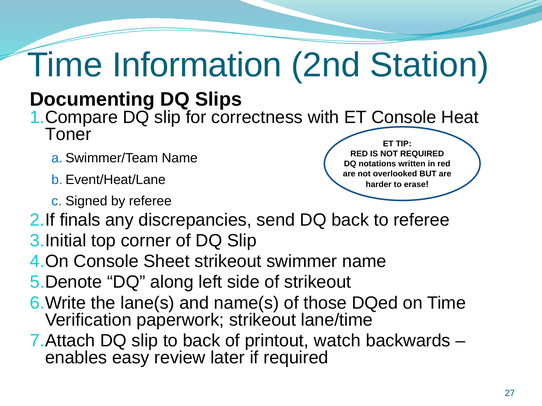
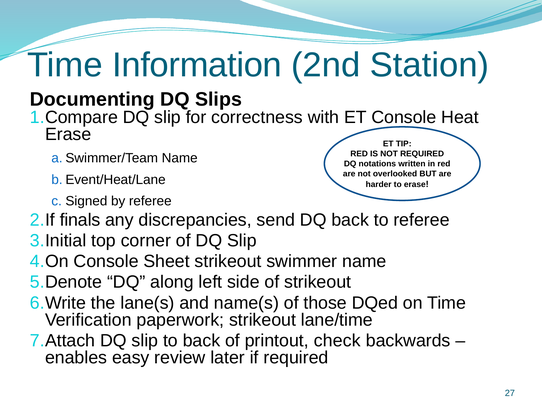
Toner at (68, 135): Toner -> Erase
watch: watch -> check
